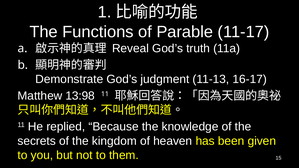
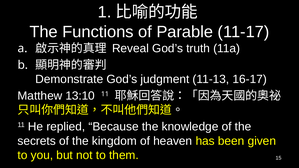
13:98: 13:98 -> 13:10
